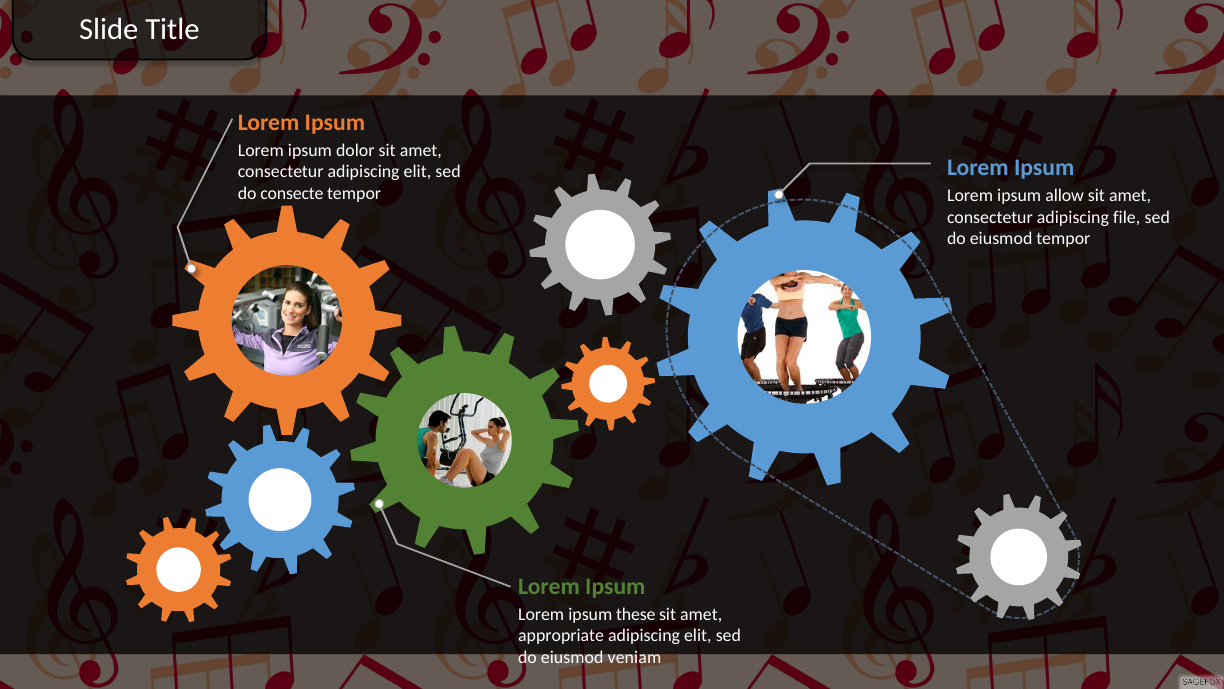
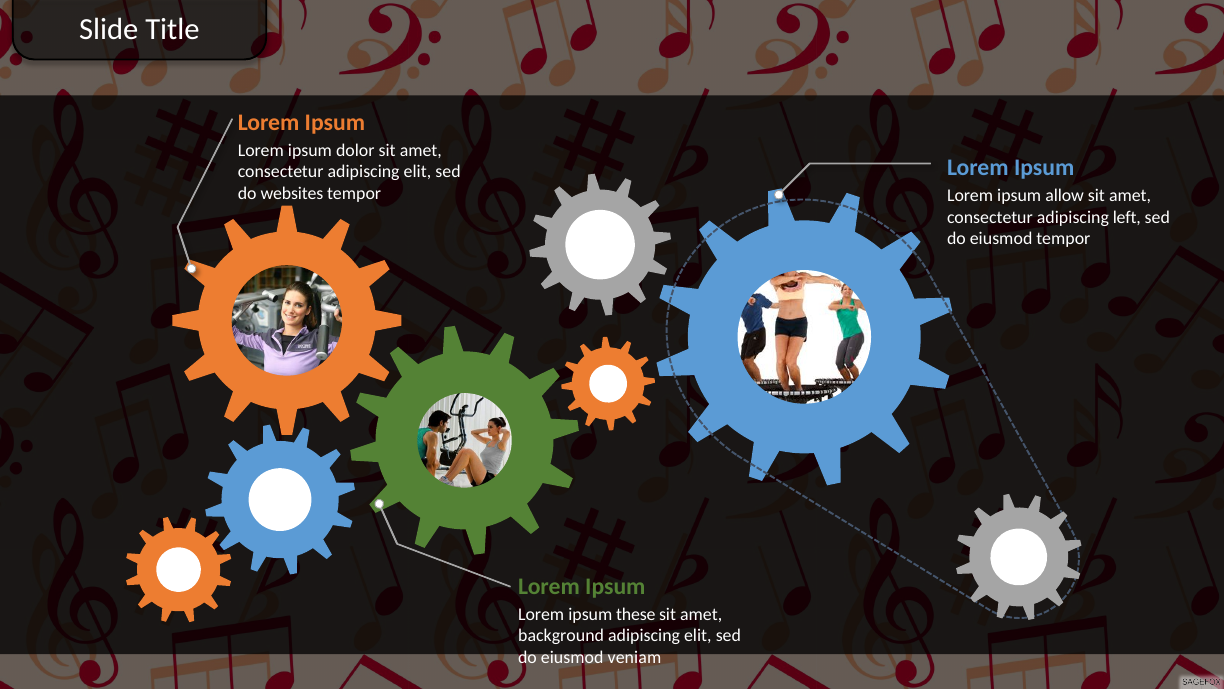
consecte: consecte -> websites
file: file -> left
appropriate: appropriate -> background
